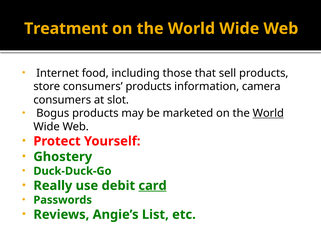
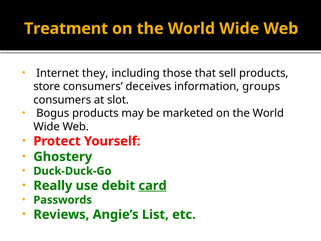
food: food -> they
consumers products: products -> deceives
camera: camera -> groups
World at (268, 113) underline: present -> none
